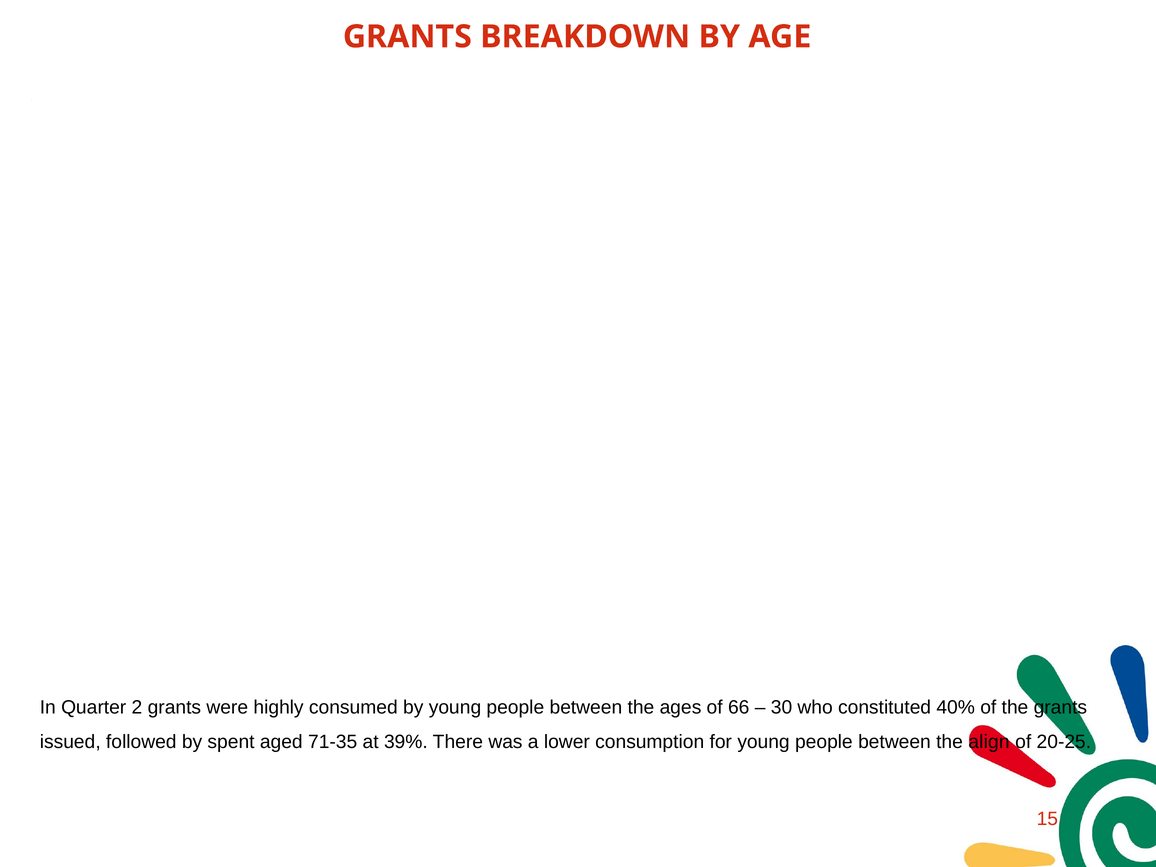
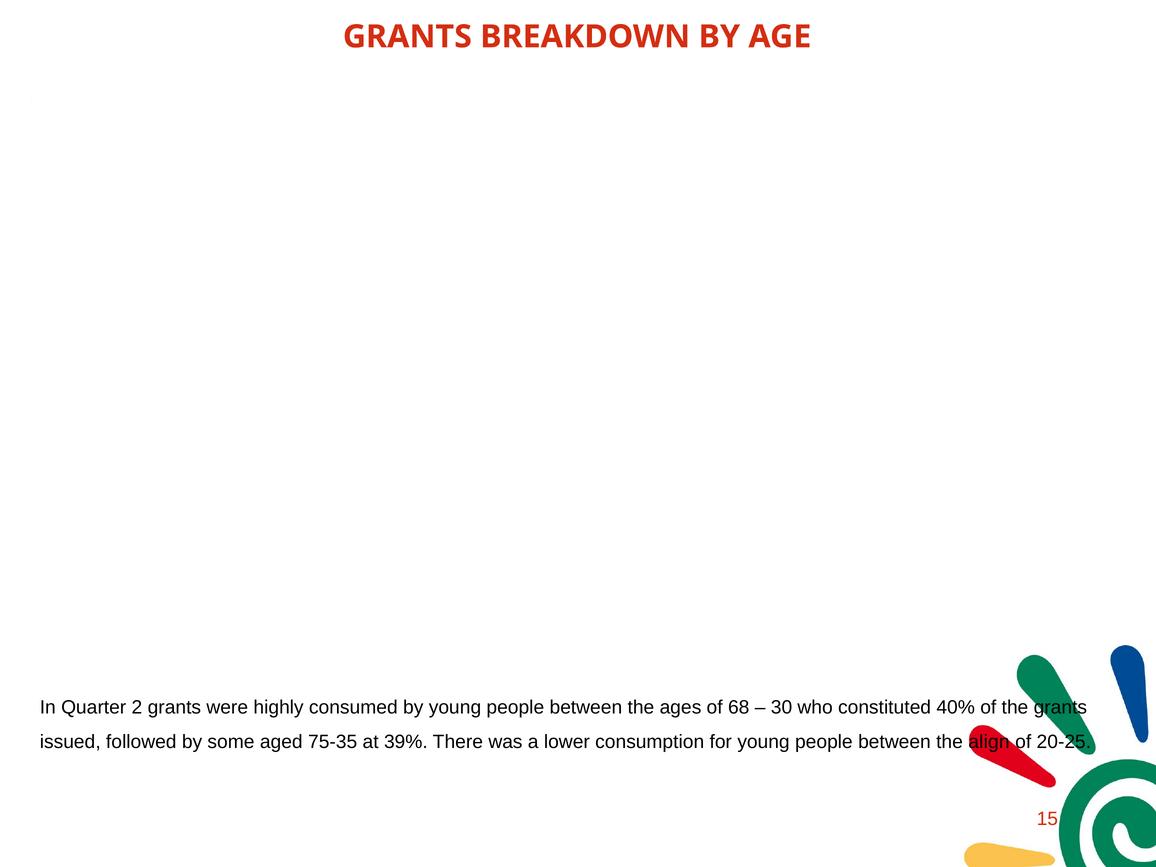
66: 66 -> 68
spent: spent -> some
71-35: 71-35 -> 75-35
